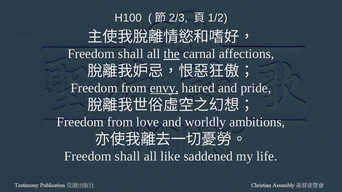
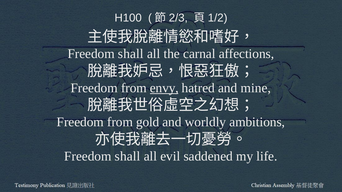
the underline: present -> none
pride: pride -> mine
love: love -> gold
like: like -> evil
